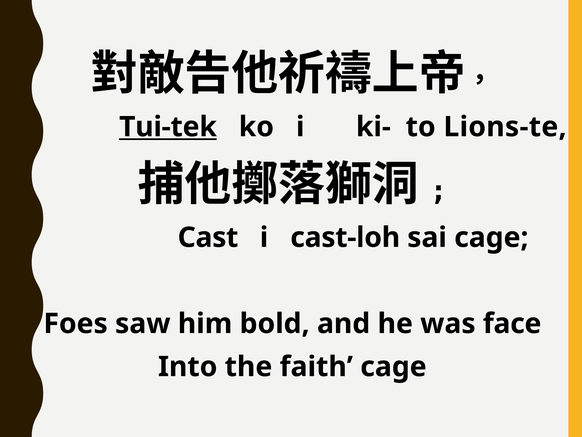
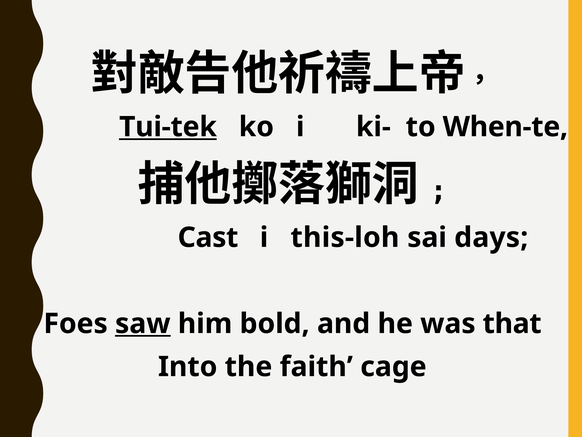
Lions-te: Lions-te -> When-te
cast-loh: cast-loh -> this-loh
sai cage: cage -> days
saw underline: none -> present
face: face -> that
